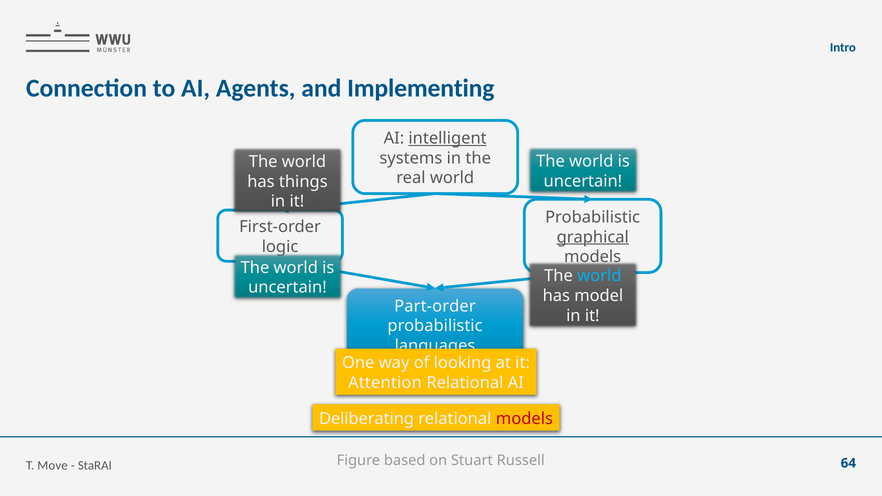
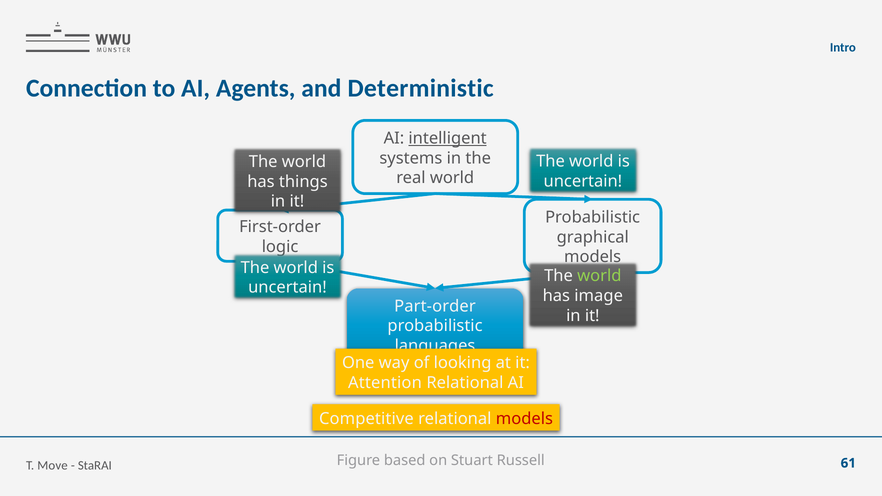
Implementing: Implementing -> Deterministic
graphical underline: present -> none
world at (599, 276) colour: light blue -> light green
model: model -> image
Deliberating: Deliberating -> Competitive
64: 64 -> 61
